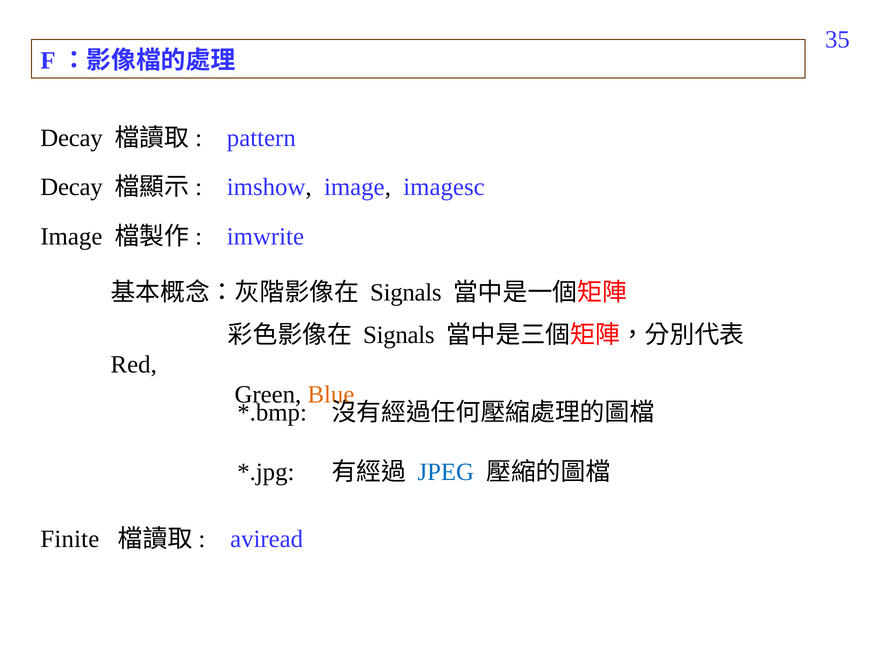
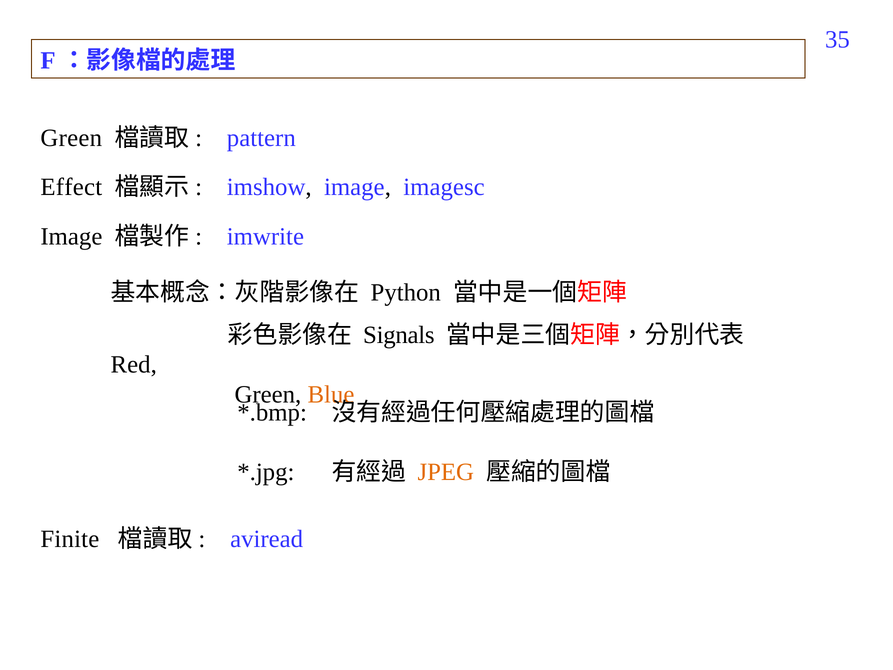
Decay at (72, 138): Decay -> Green
Decay at (72, 187): Decay -> Effect
Signals at (406, 293): Signals -> Python
JPEG colour: blue -> orange
